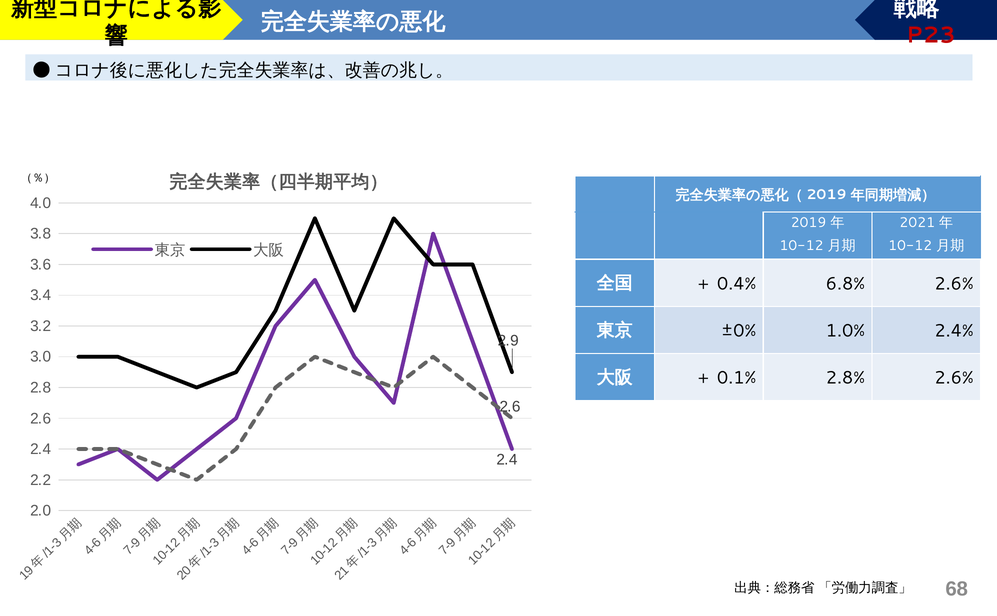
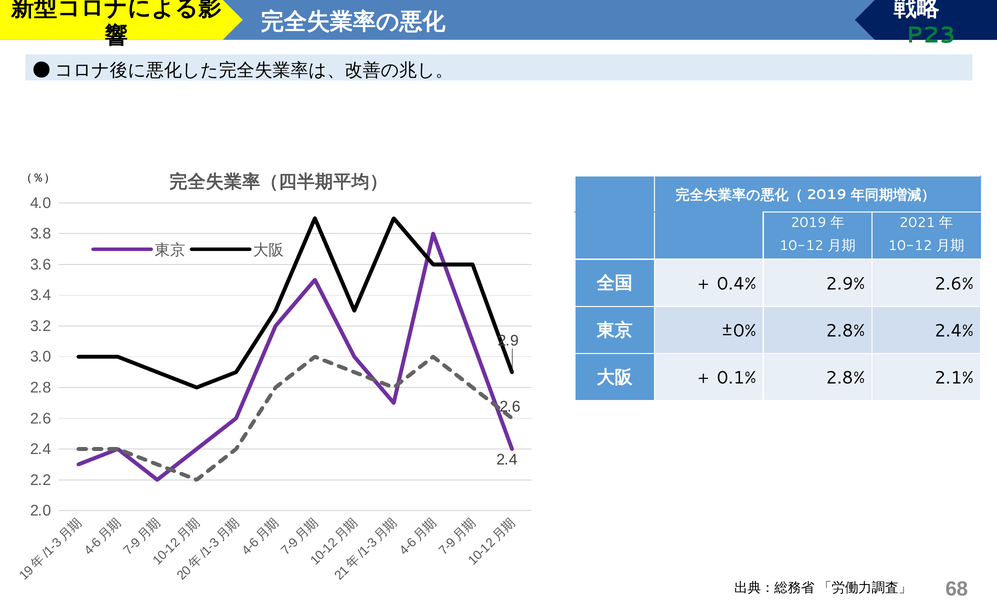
P23 colour: red -> green
6.8%: 6.8% -> 2.9%
±0% 1.0%: 1.0% -> 2.8%
2.8% 2.6%: 2.6% -> 2.1%
